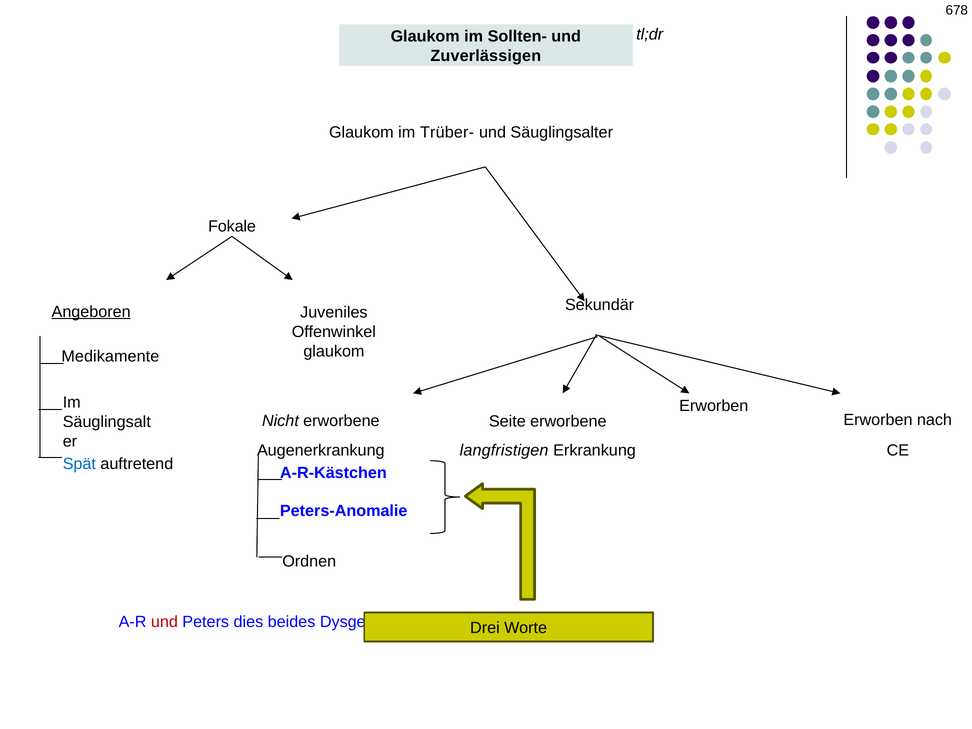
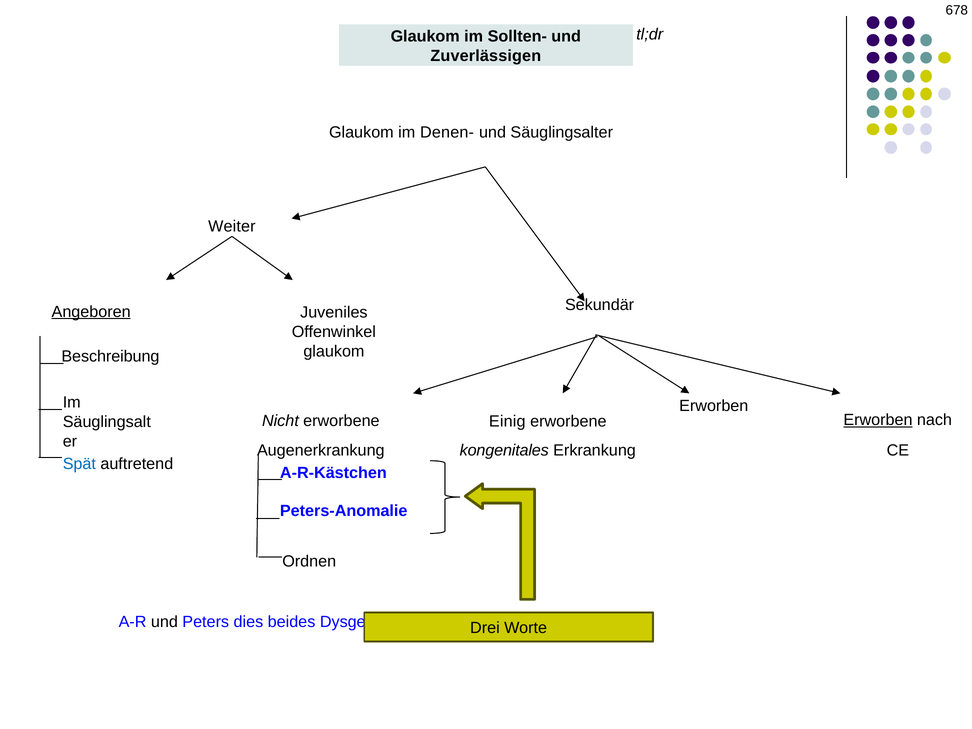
Trüber-: Trüber- -> Denen-
Fokale: Fokale -> Weiter
Medikamente: Medikamente -> Beschreibung
Erworben at (878, 420) underline: none -> present
Seite: Seite -> Einig
langfristigen: langfristigen -> kongenitales
und at (164, 622) colour: red -> black
